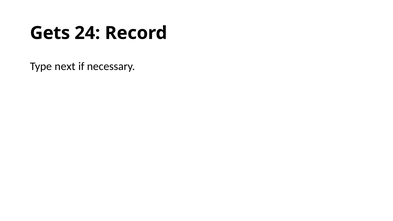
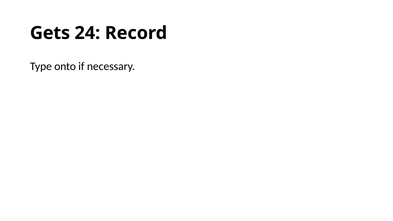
next: next -> onto
